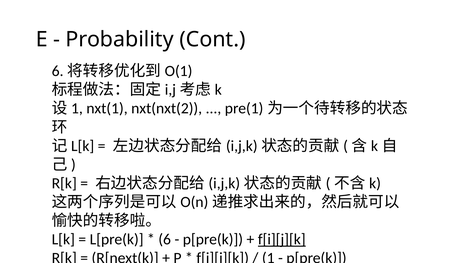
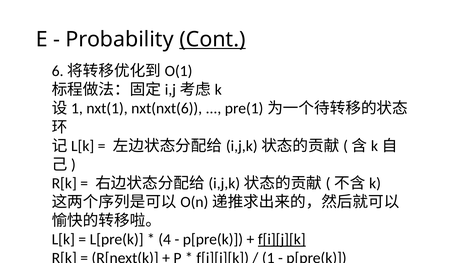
Cont underline: none -> present
nxt(nxt(2: nxt(nxt(2 -> nxt(nxt(6
6: 6 -> 4
